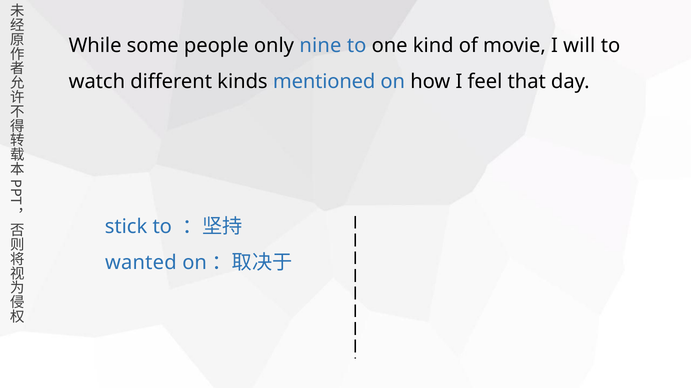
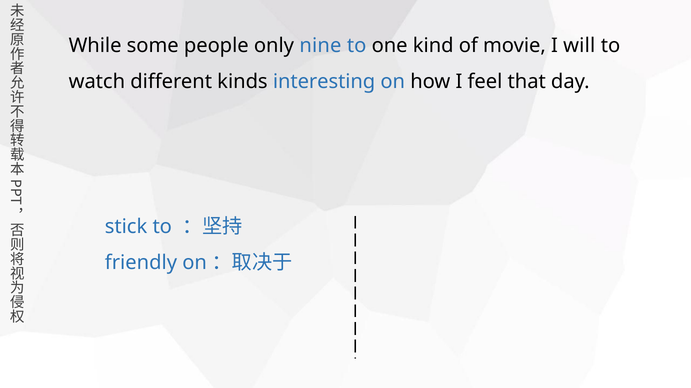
mentioned: mentioned -> interesting
wanted: wanted -> friendly
